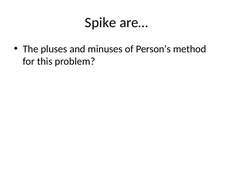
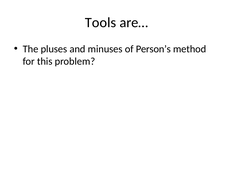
Spike: Spike -> Tools
